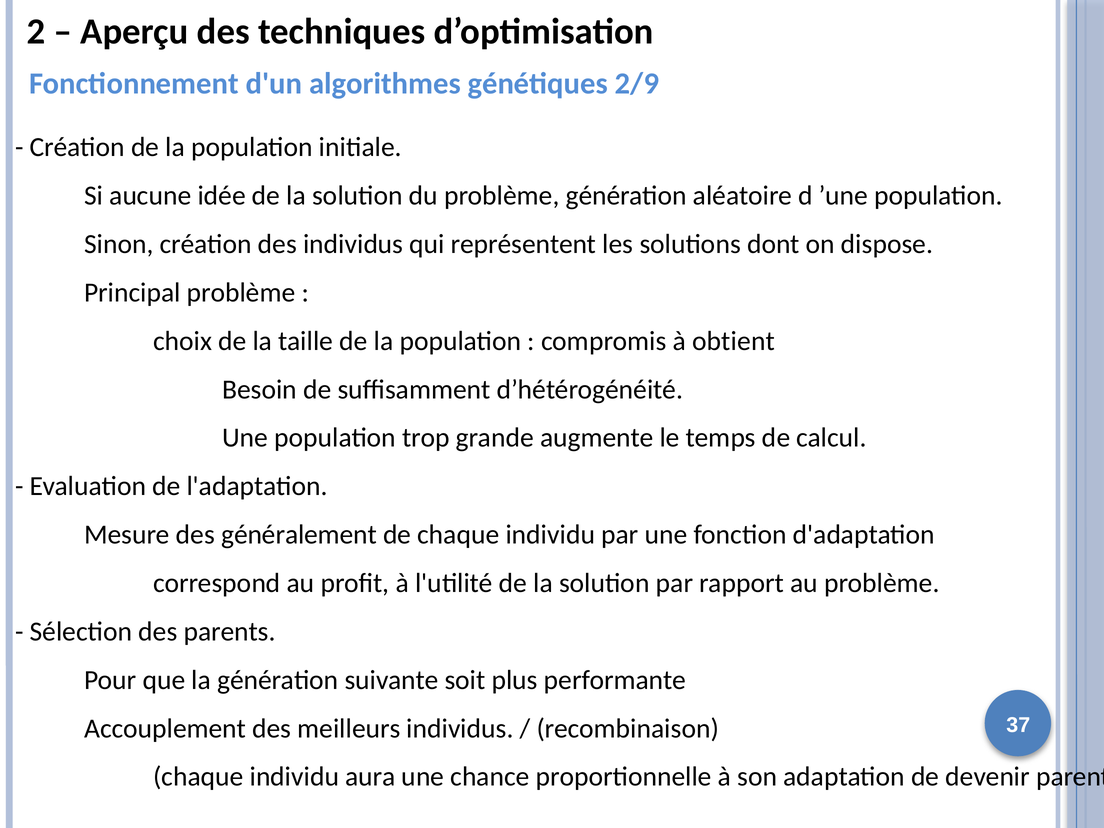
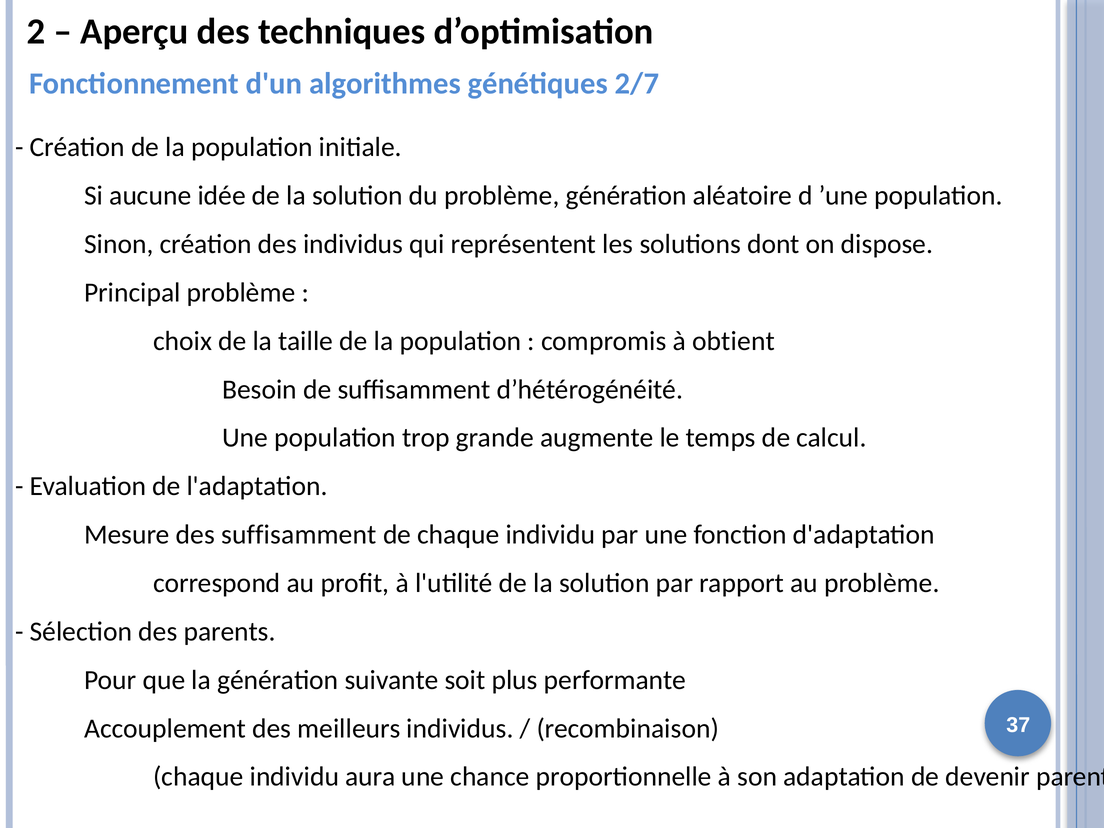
2/9: 2/9 -> 2/7
des généralement: généralement -> suffisamment
